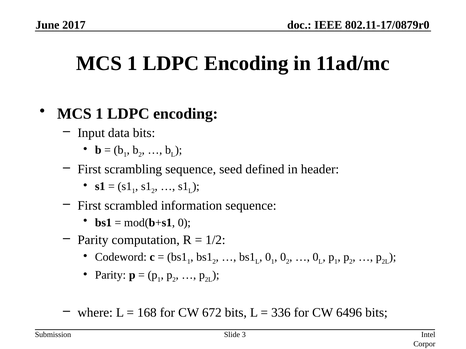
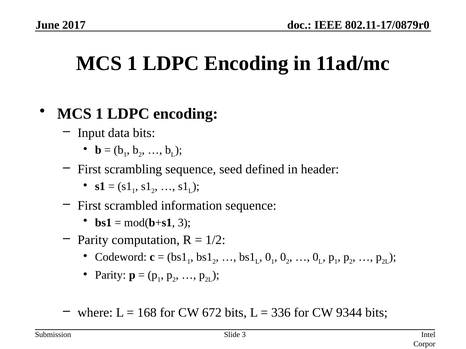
mod(b+s1 0: 0 -> 3
6496: 6496 -> 9344
